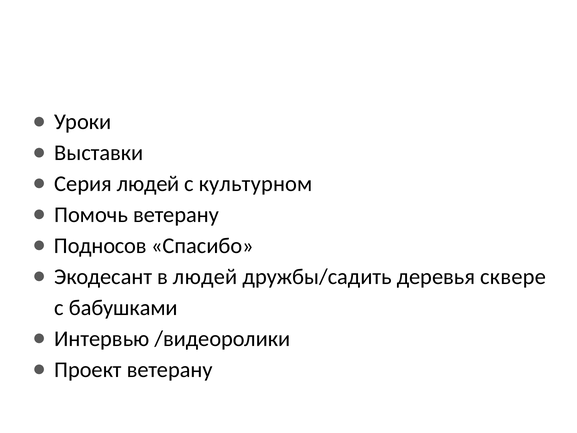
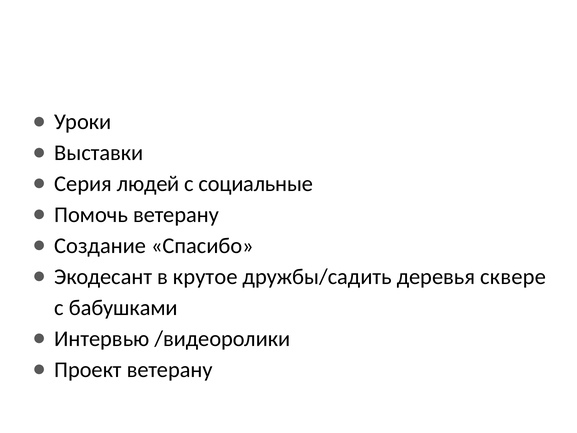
культурном: культурном -> социальные
Подносов: Подносов -> Создание
в людей: людей -> крутое
